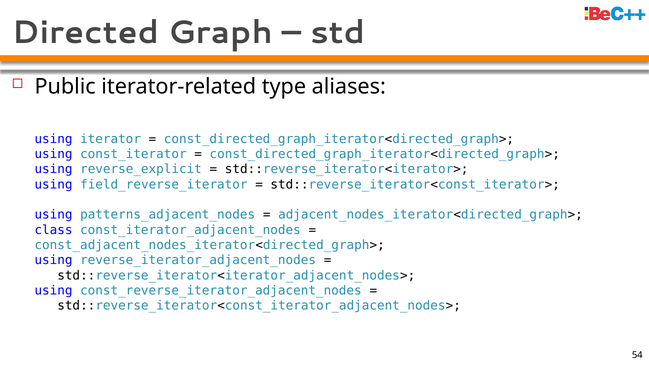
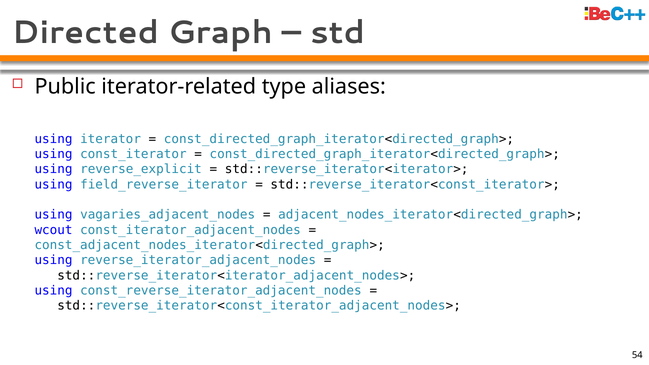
patterns_adjacent_nodes: patterns_adjacent_nodes -> vagaries_adjacent_nodes
class: class -> wcout
